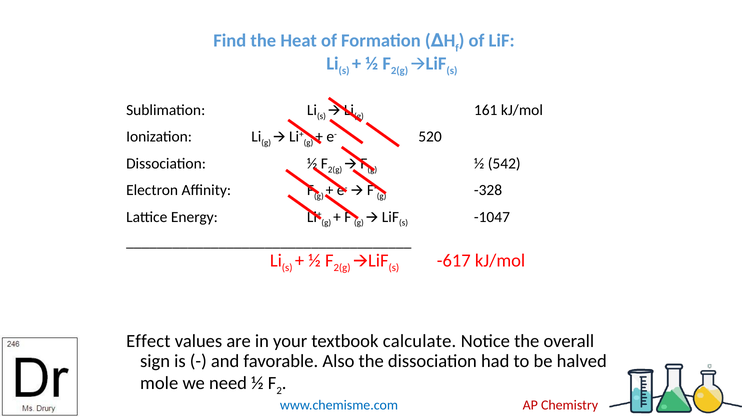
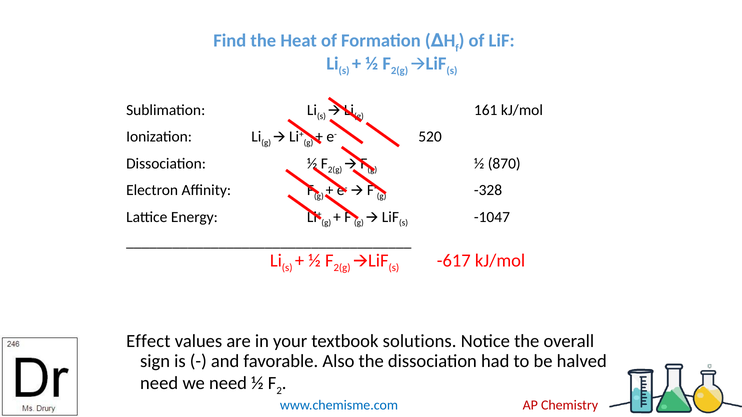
542: 542 -> 870
calculate: calculate -> solutions
mole at (159, 384): mole -> need
